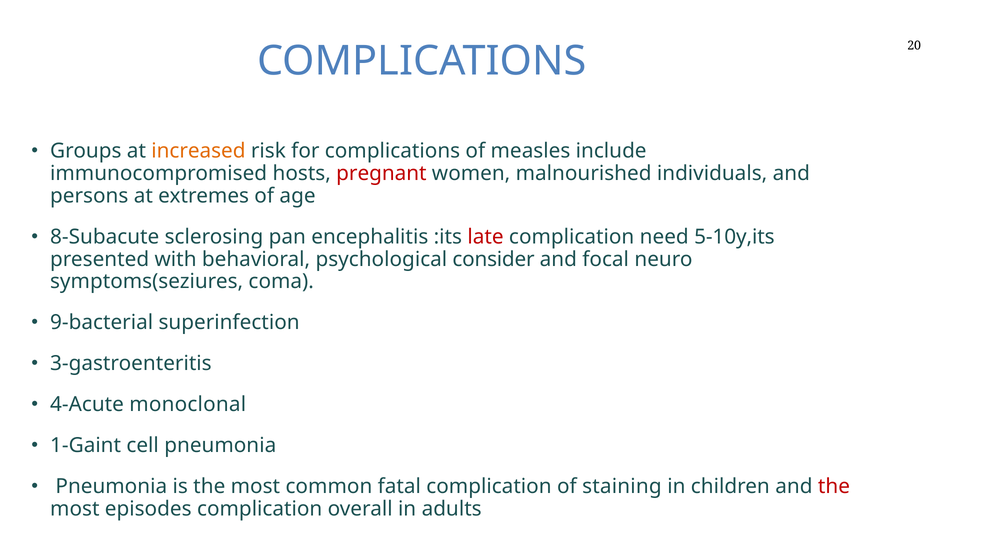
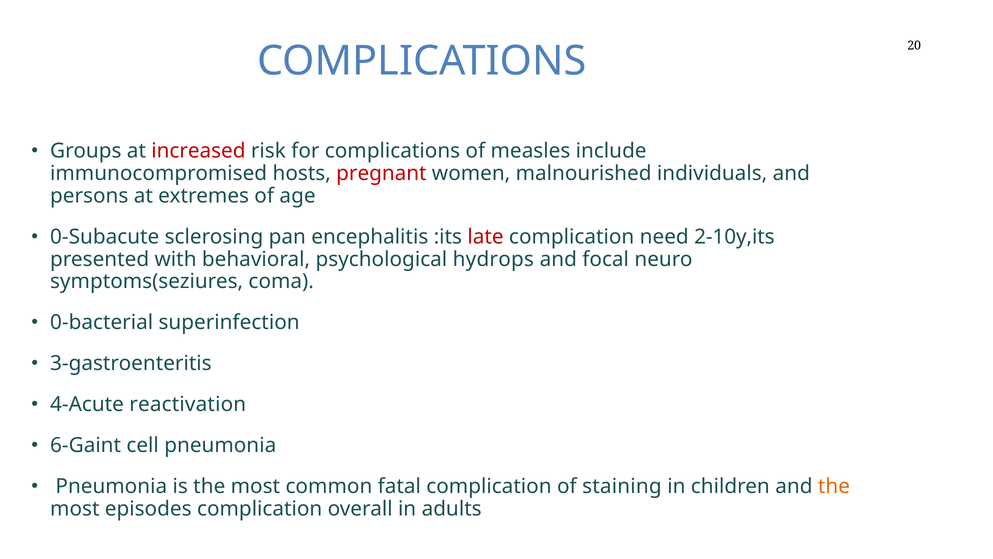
increased colour: orange -> red
8-Subacute: 8-Subacute -> 0-Subacute
5-10y,its: 5-10y,its -> 2-10y,its
consider: consider -> hydrops
9-bacterial: 9-bacterial -> 0-bacterial
monoclonal: monoclonal -> reactivation
1-Gaint: 1-Gaint -> 6-Gaint
the at (834, 487) colour: red -> orange
